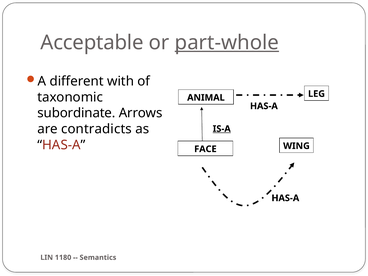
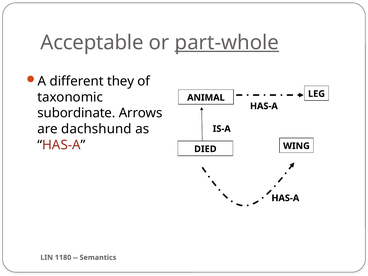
with: with -> they
contradicts: contradicts -> dachshund
IS-A underline: present -> none
FACE: FACE -> DIED
